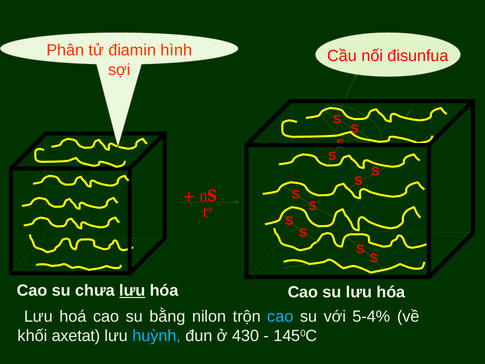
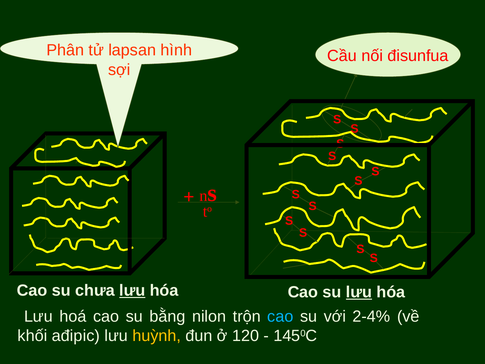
điamin: điamin -> lapsan
lưu at (359, 292) underline: none -> present
5-4%: 5-4% -> 2-4%
axetat: axetat -> ađipic
huỳnh colour: light blue -> yellow
430: 430 -> 120
